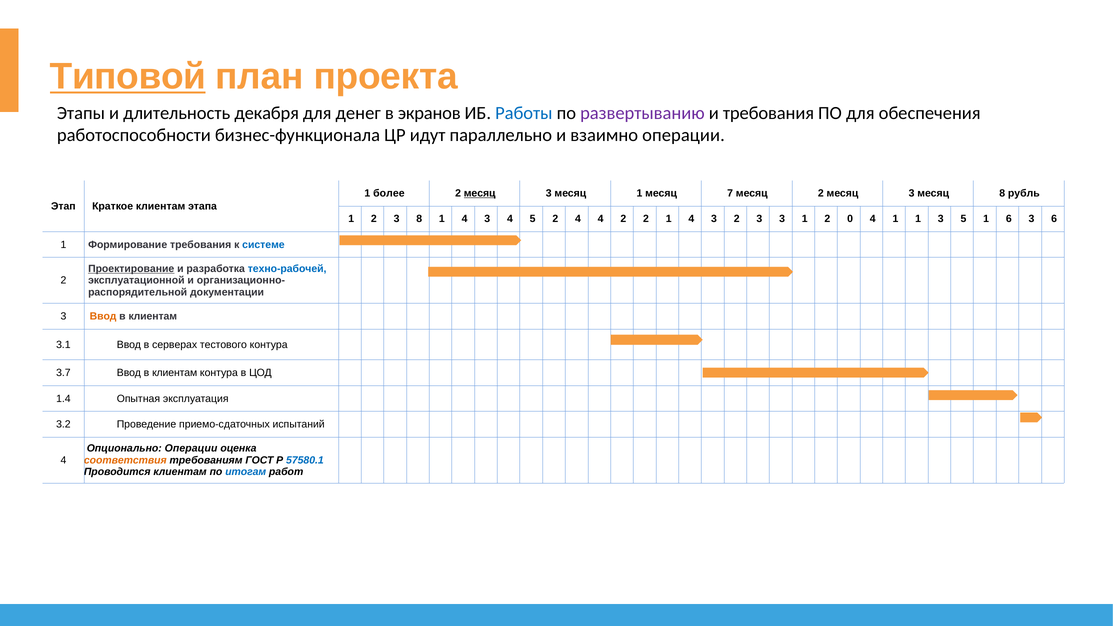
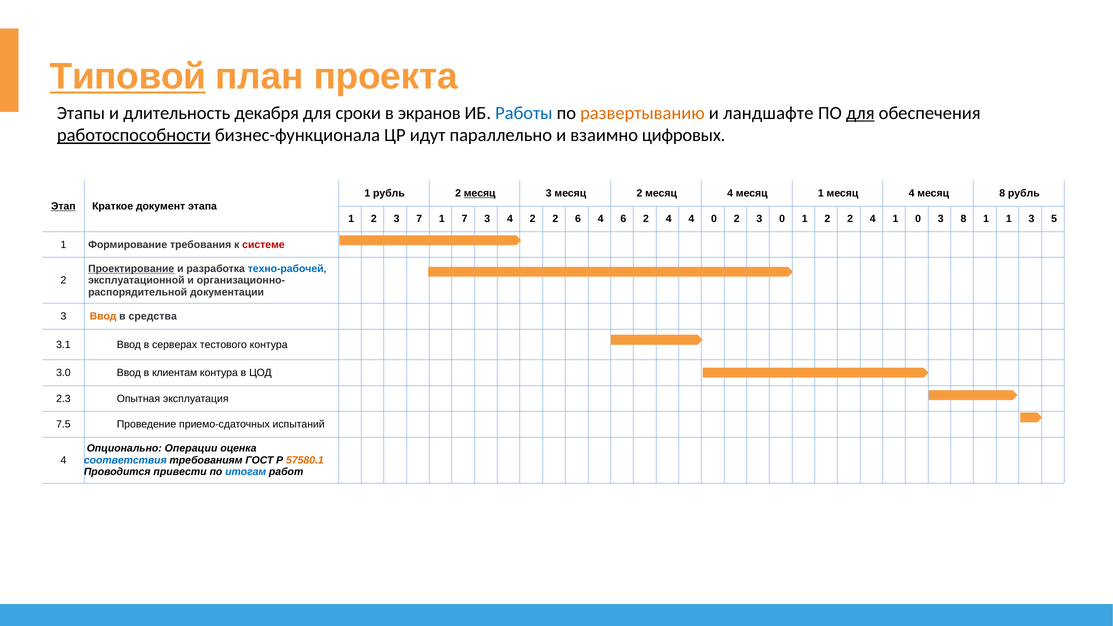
денег: денег -> сроки
развертыванию colour: purple -> orange
и требования: требования -> ландшафте
для at (860, 113) underline: none -> present
работоспособности underline: none -> present
взаимно операции: операции -> цифровых
1 более: более -> рубль
месяц 1: 1 -> 2
7 at (730, 193): 7 -> 4
месяц 2: 2 -> 1
3 at (912, 193): 3 -> 4
Этап underline: none -> present
Краткое клиентам: клиентам -> документ
3 8: 8 -> 7
4 at (465, 219): 4 -> 7
4 5: 5 -> 2
2 4: 4 -> 6
4 2: 2 -> 6
1 at (669, 219): 1 -> 4
3 at (714, 219): 3 -> 0
3 3: 3 -> 0
1 2 0: 0 -> 2
1 1: 1 -> 0
3 5: 5 -> 8
1 6: 6 -> 1
3 6: 6 -> 5
системе colour: blue -> red
клиентам at (153, 316): клиентам -> средства
3.7: 3.7 -> 3.0
1.4: 1.4 -> 2.3
3.2: 3.2 -> 7.5
соответствия colour: orange -> blue
57580.1 colour: blue -> orange
Проводится клиентам: клиентам -> привести
